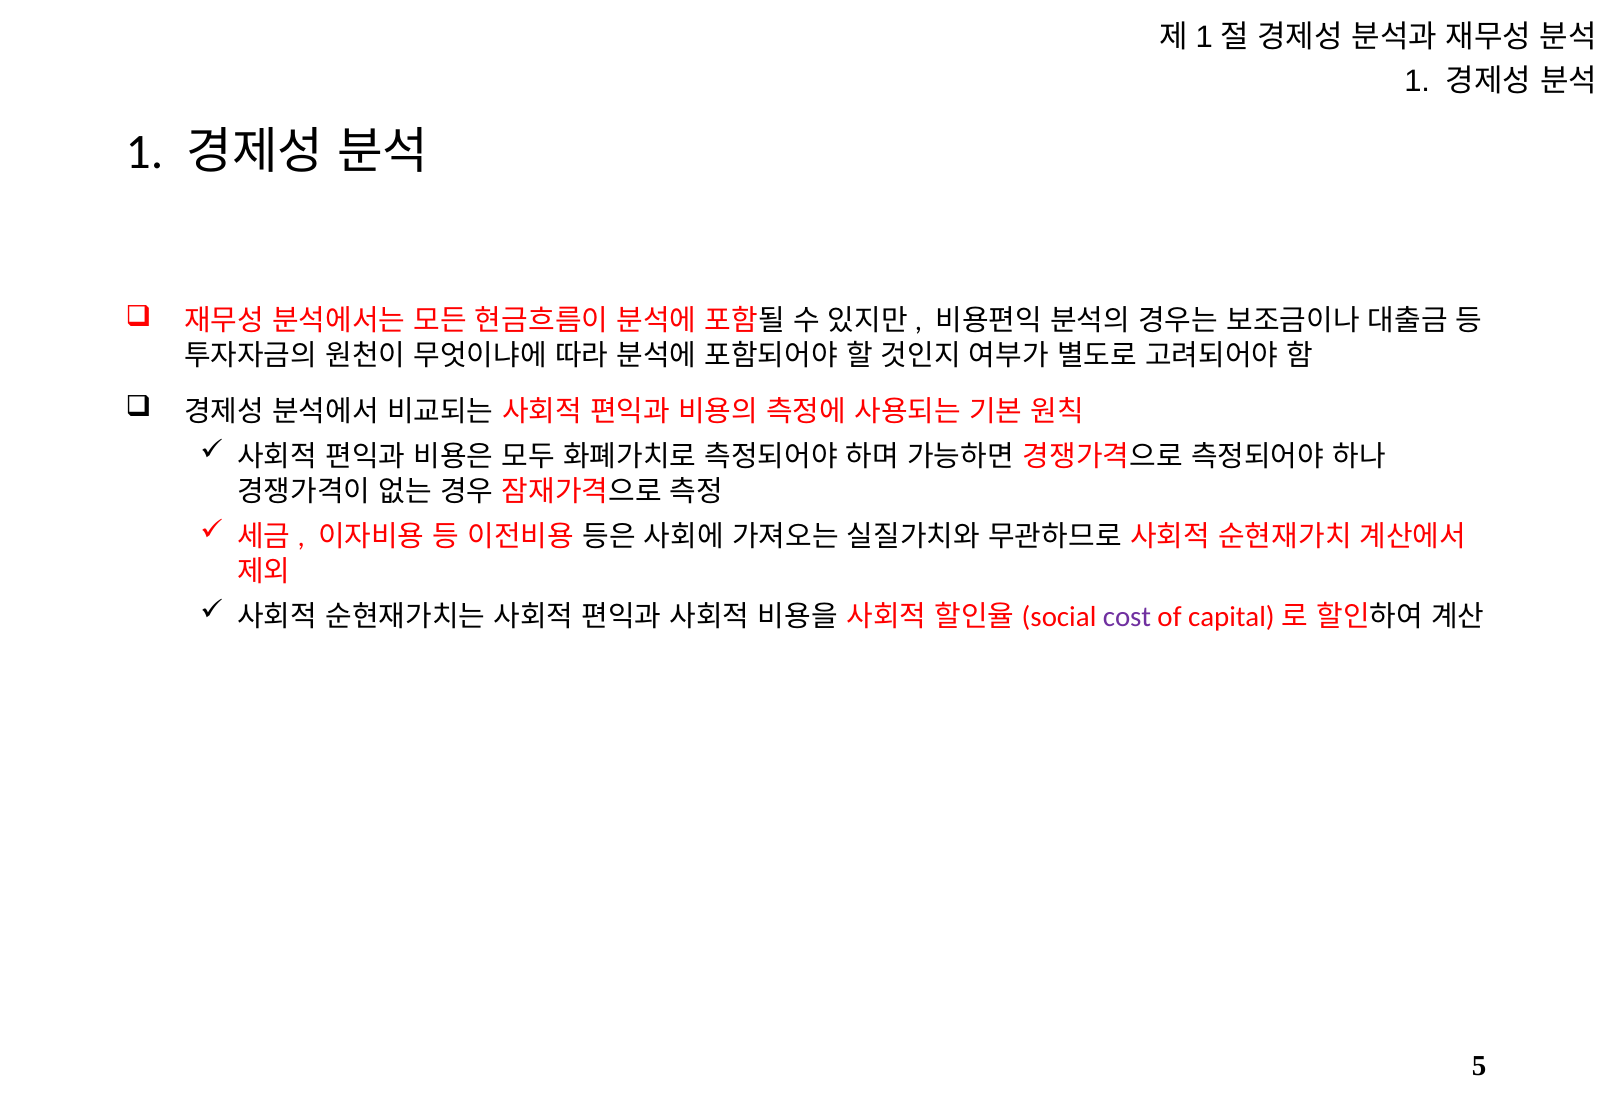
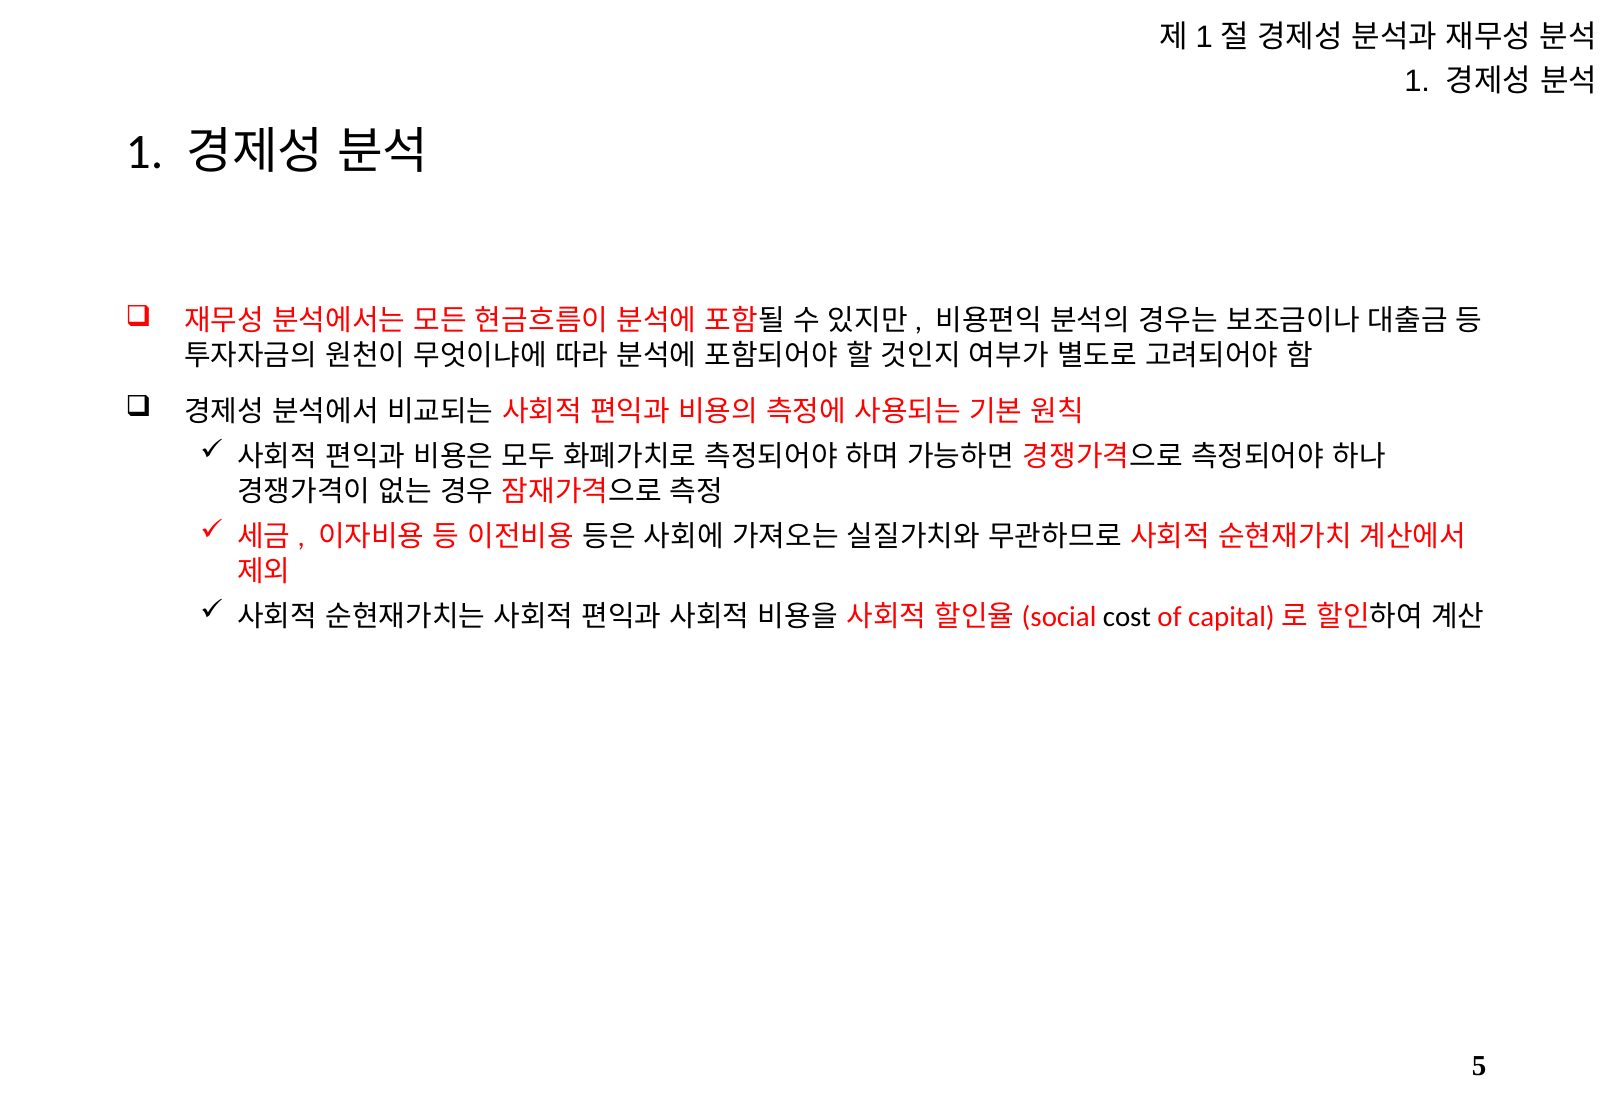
cost colour: purple -> black
